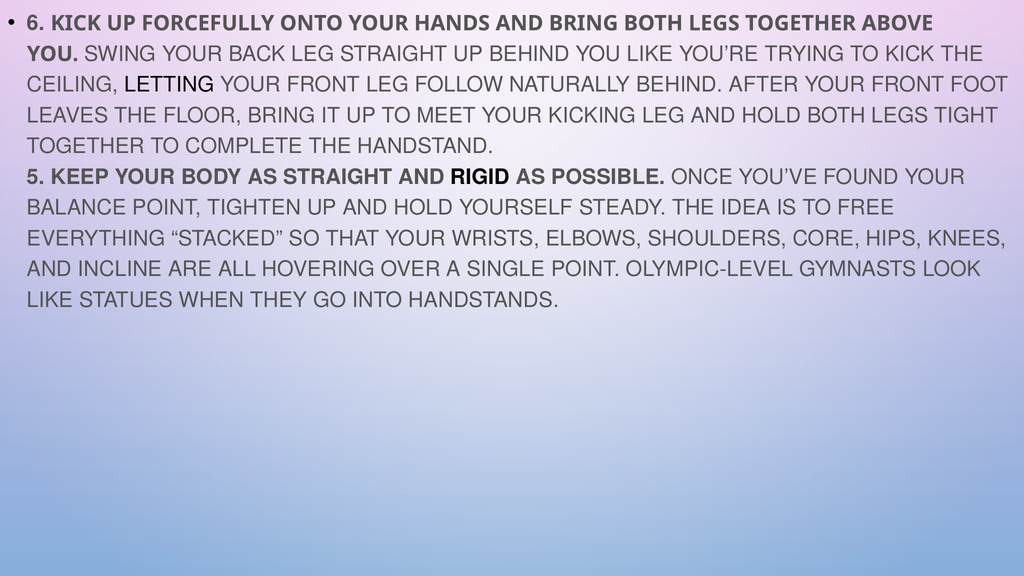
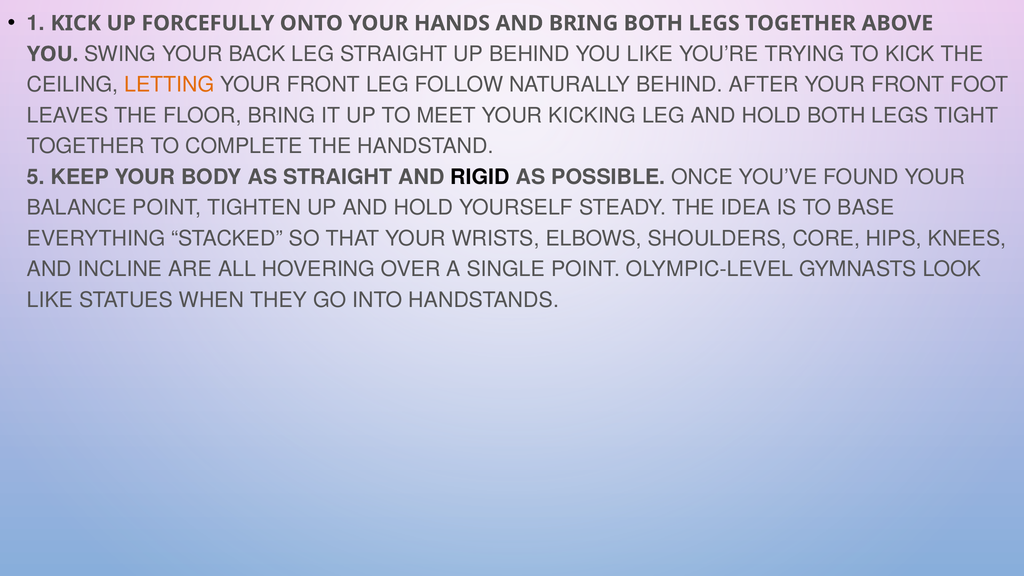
6: 6 -> 1
LETTING colour: black -> orange
FREE: FREE -> BASE
